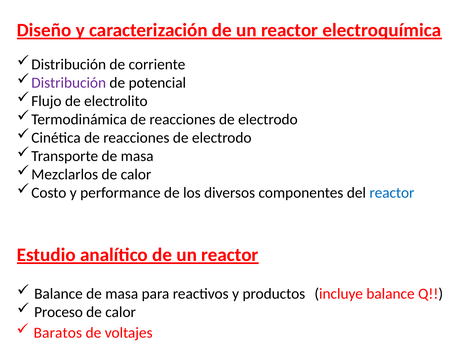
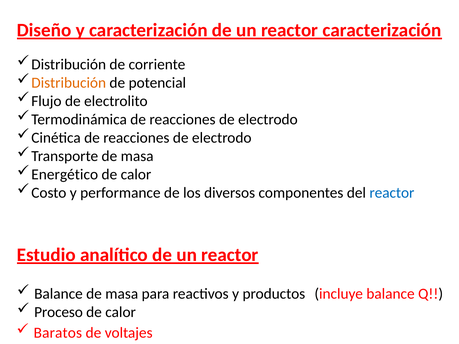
reactor electroquímica: electroquímica -> caracterización
Distribución at (69, 83) colour: purple -> orange
Mezclarlos: Mezclarlos -> Energético
